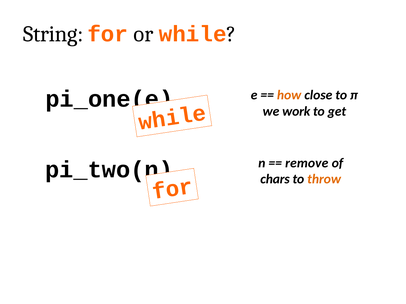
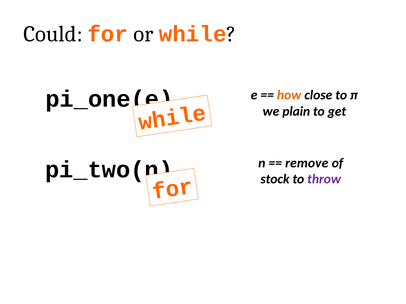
String: String -> Could
work: work -> plain
chars: chars -> stock
throw colour: orange -> purple
